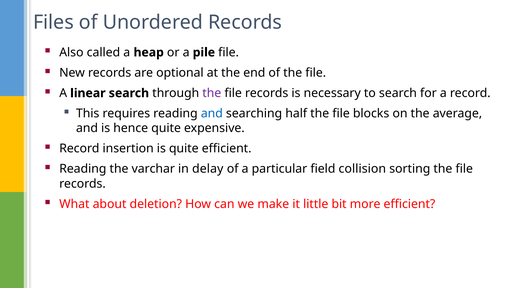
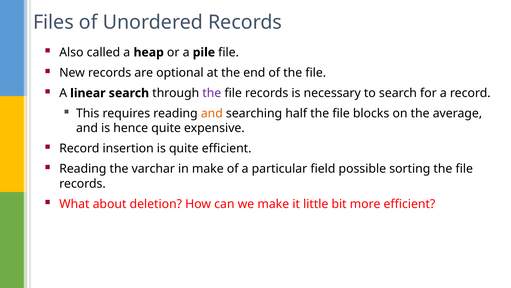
and at (212, 113) colour: blue -> orange
in delay: delay -> make
collision: collision -> possible
